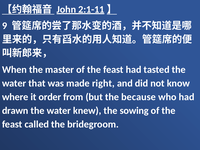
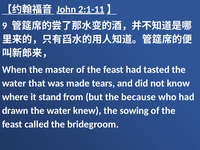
right: right -> tears
order: order -> stand
